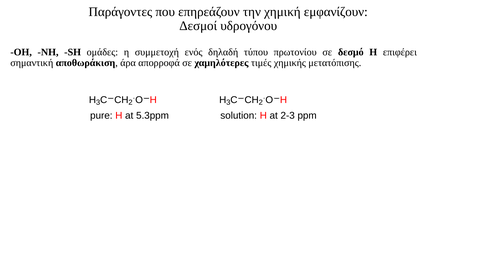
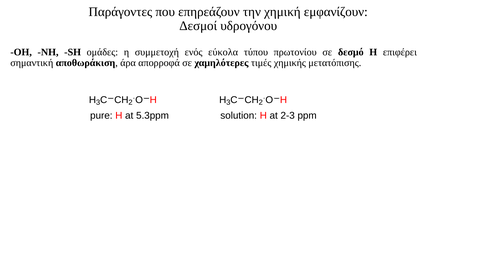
δηλαδή: δηλαδή -> εύκολα
